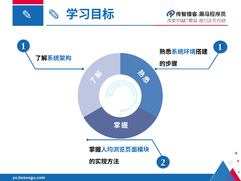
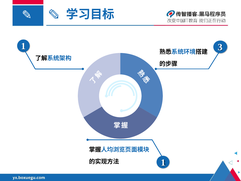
1 1: 1 -> 3
2 at (163, 162): 2 -> 1
